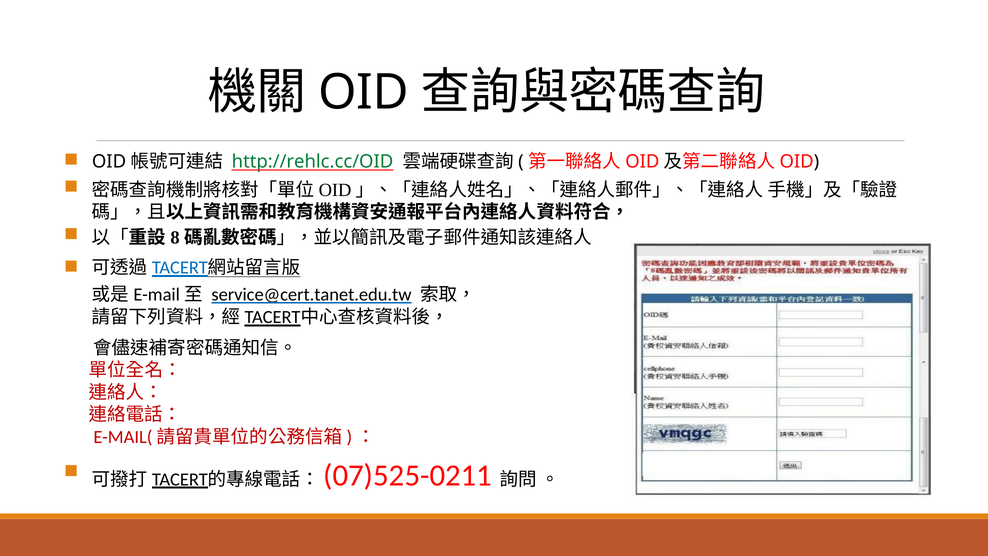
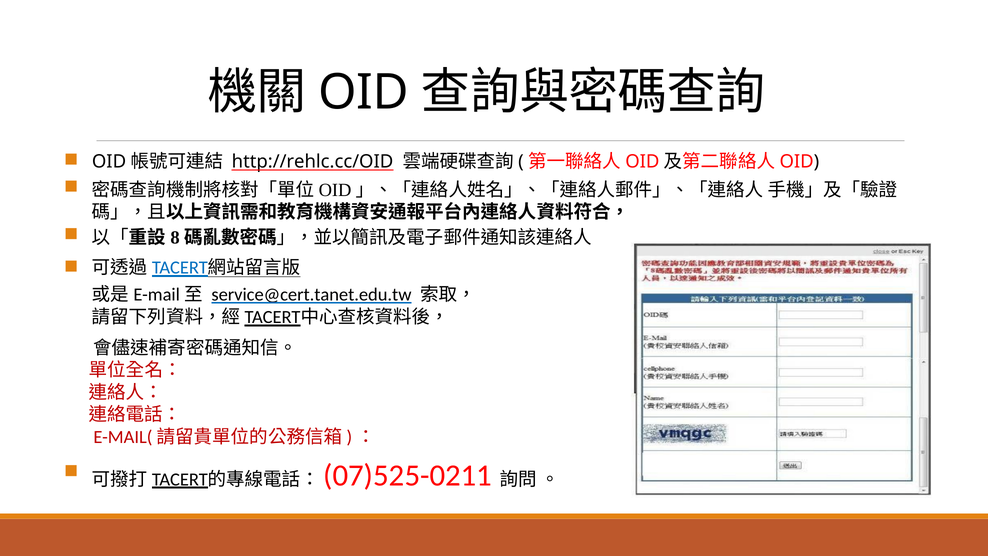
http://rehlc.cc/OID colour: green -> black
